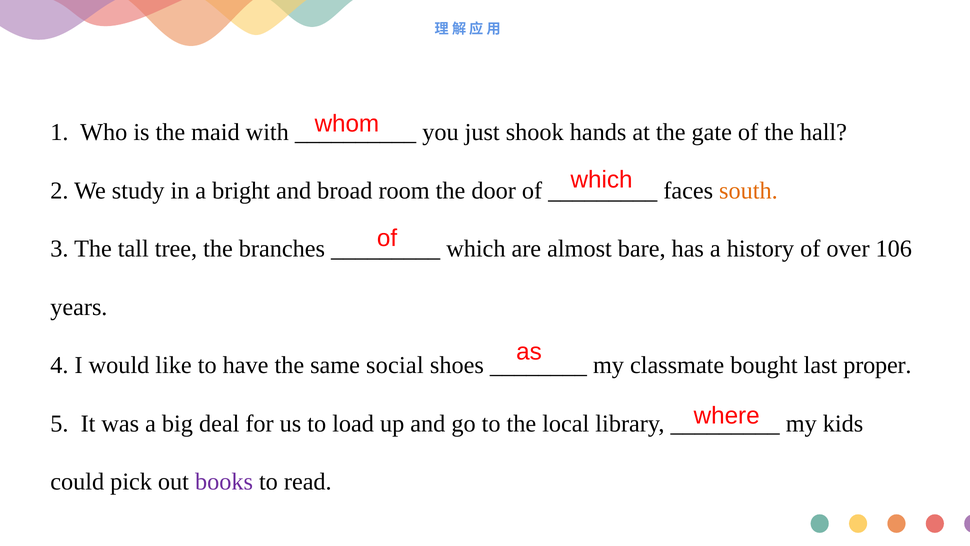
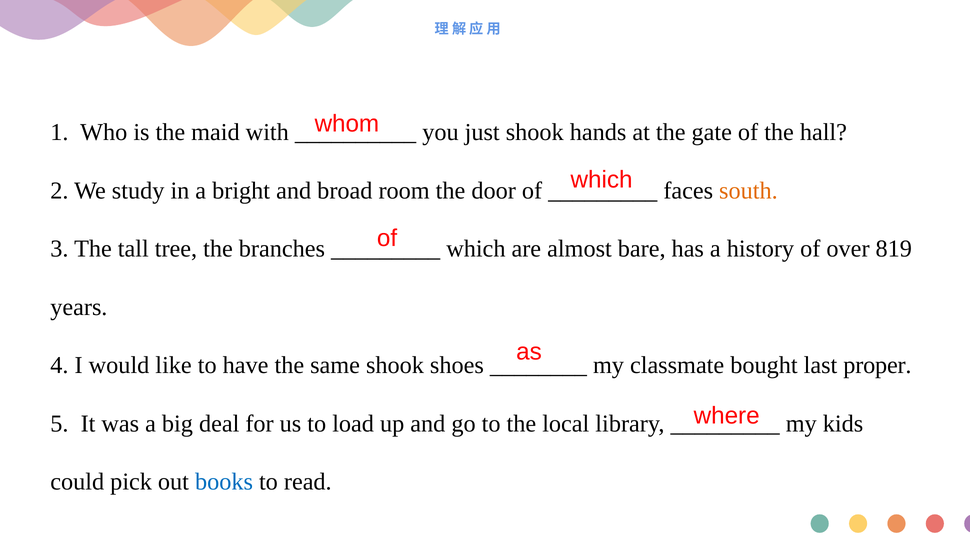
106: 106 -> 819
same social: social -> shook
books colour: purple -> blue
